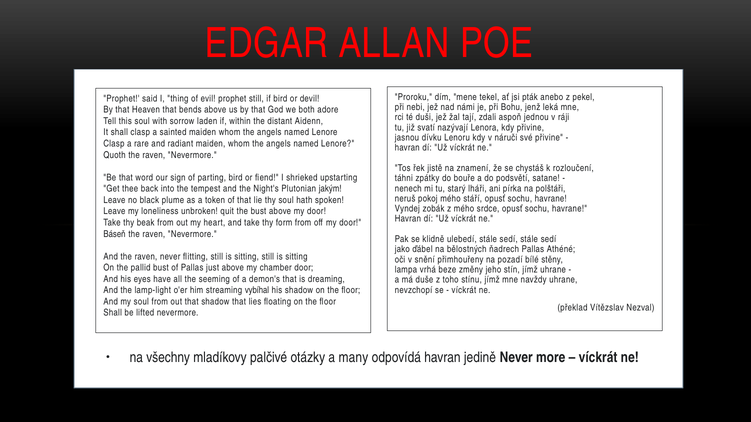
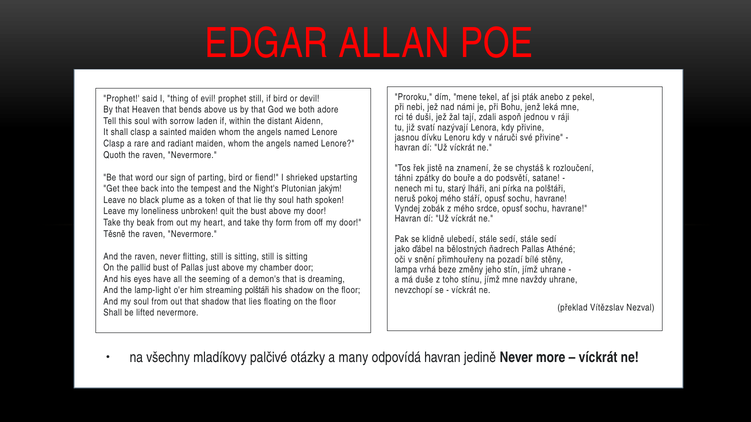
Báseň: Báseň -> Těsně
streaming vybíhal: vybíhal -> polštáři
